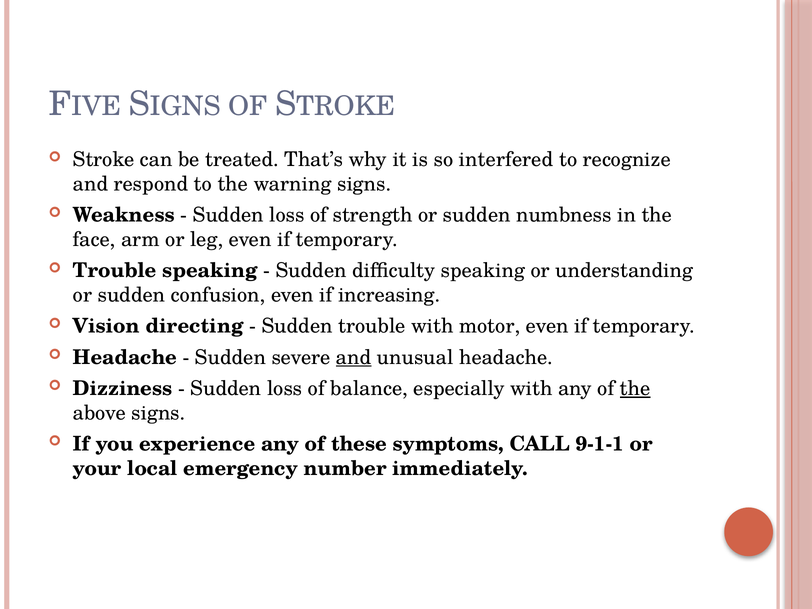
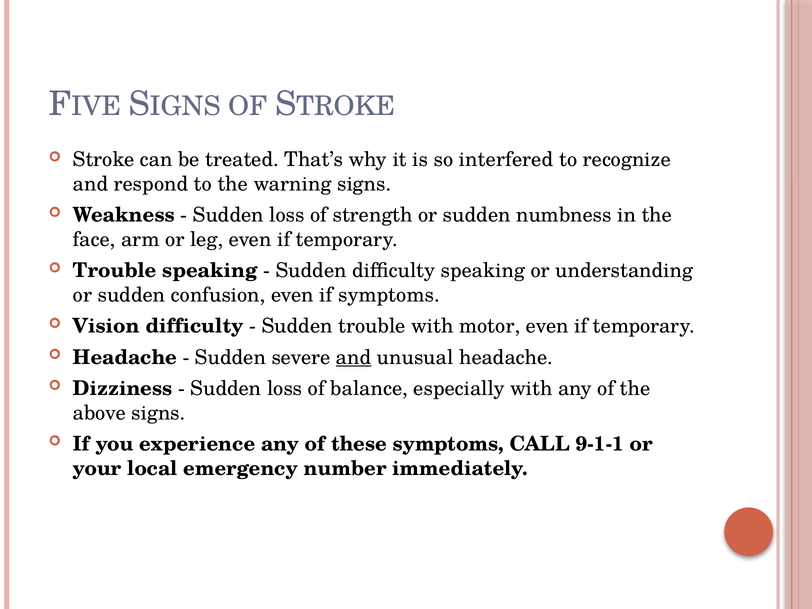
if increasing: increasing -> symptoms
Vision directing: directing -> difficulty
the at (635, 388) underline: present -> none
